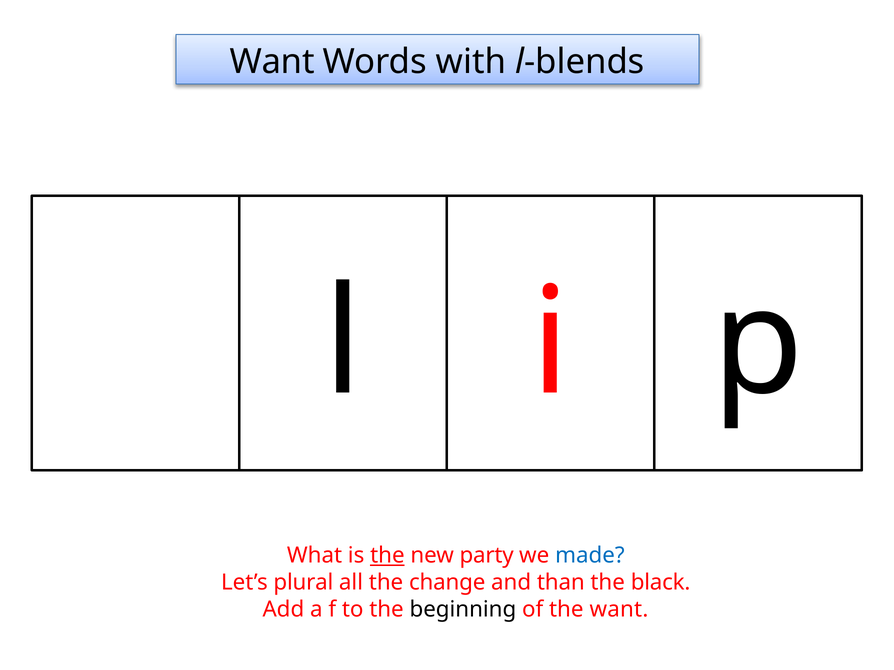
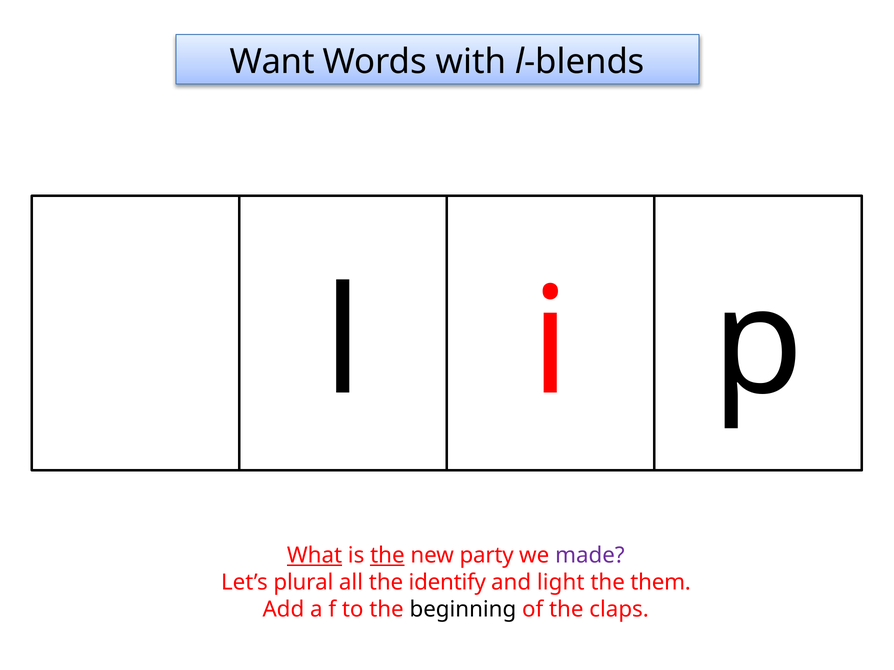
What underline: none -> present
made colour: blue -> purple
change: change -> identify
than: than -> light
black: black -> them
the want: want -> claps
